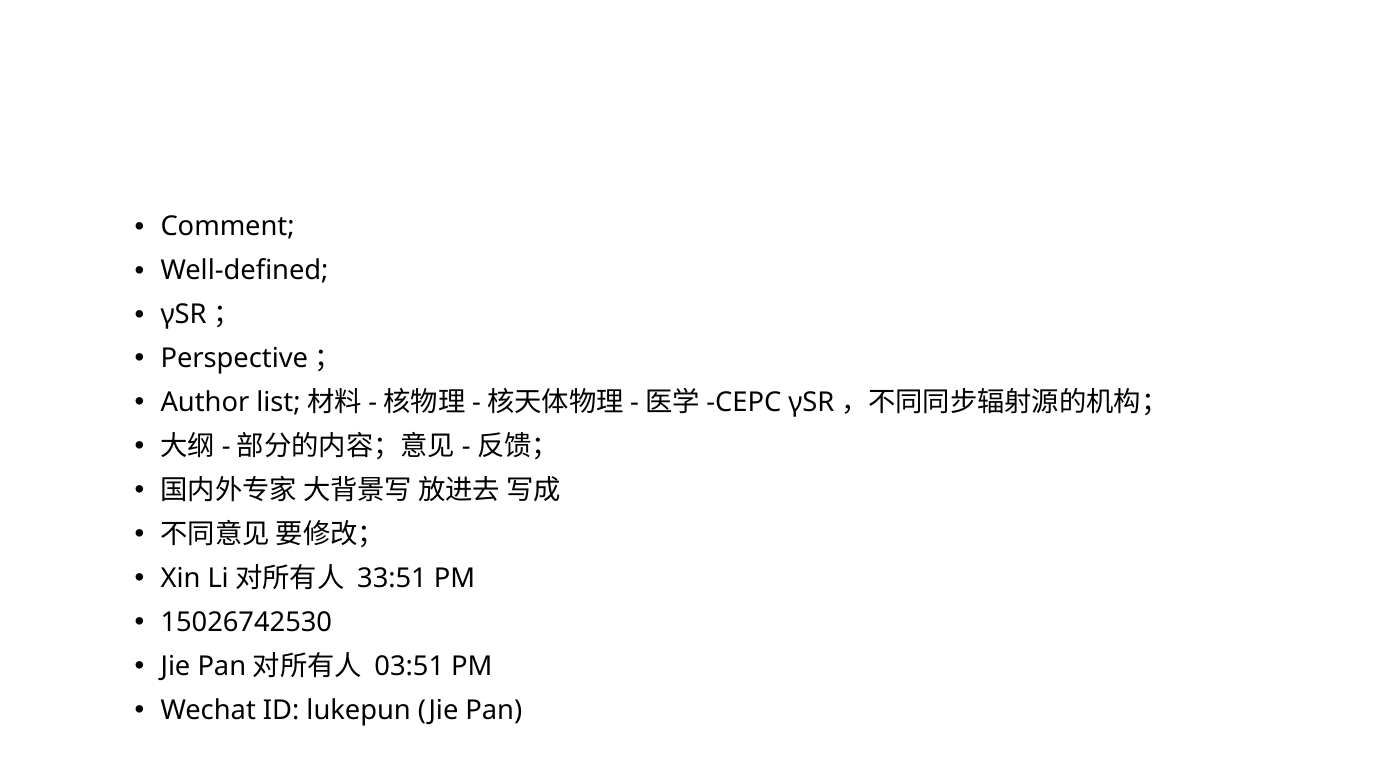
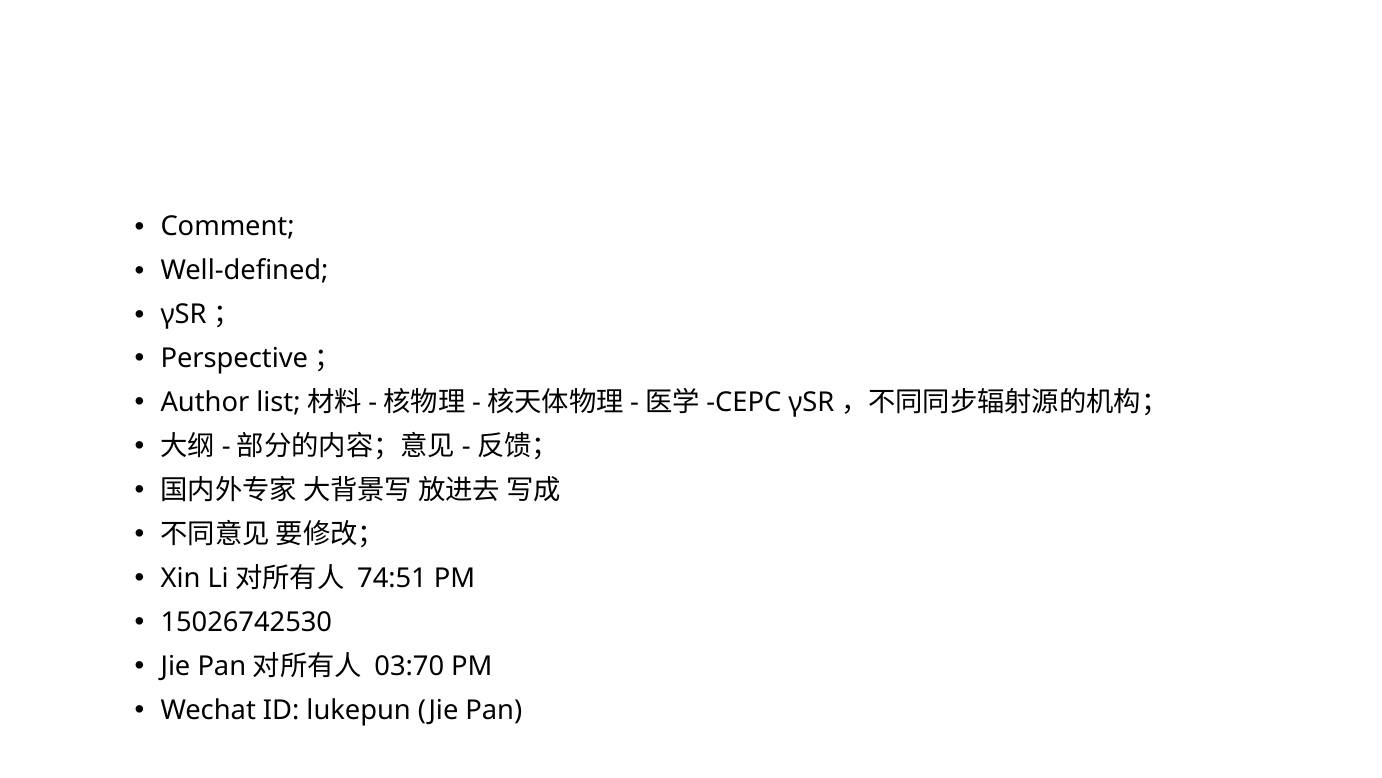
33:51: 33:51 -> 74:51
03:51: 03:51 -> 03:70
